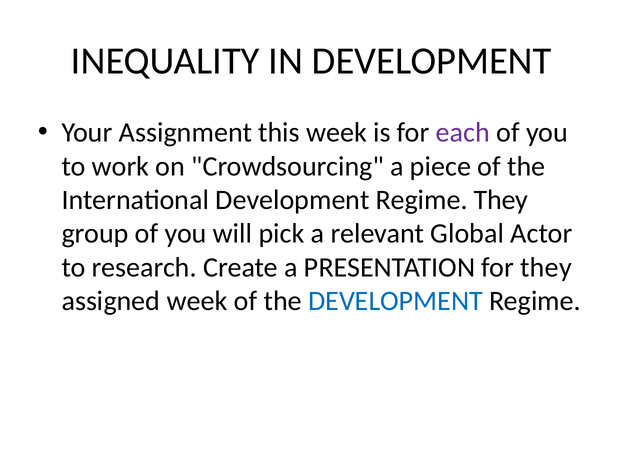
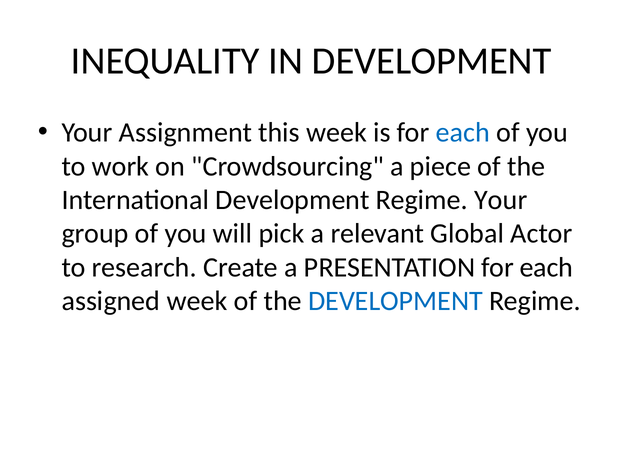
each at (463, 133) colour: purple -> blue
Regime They: They -> Your
PRESENTATION for they: they -> each
